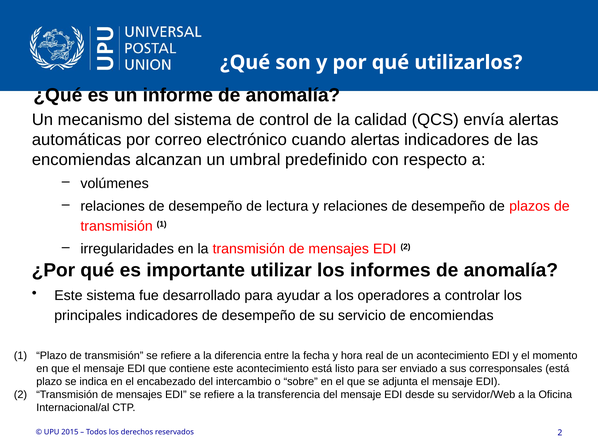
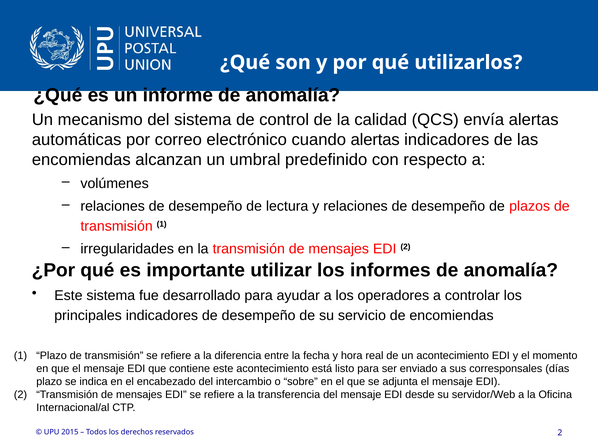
corresponsales está: está -> días
